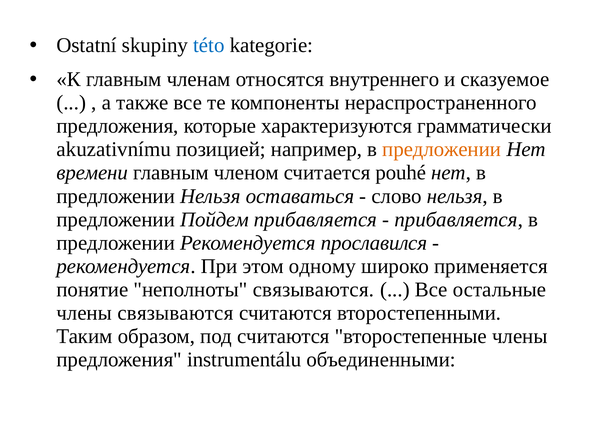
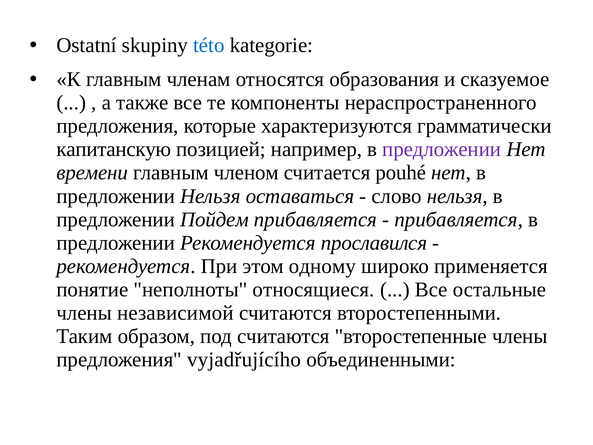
внутреннего: внутреннего -> образования
akuzativnímu: akuzativnímu -> капитанскую
предложении at (442, 149) colour: orange -> purple
неполноты связываются: связываются -> относящиеся
члены связываются: связываются -> независимой
instrumentálu: instrumentálu -> vyjadřujícího
